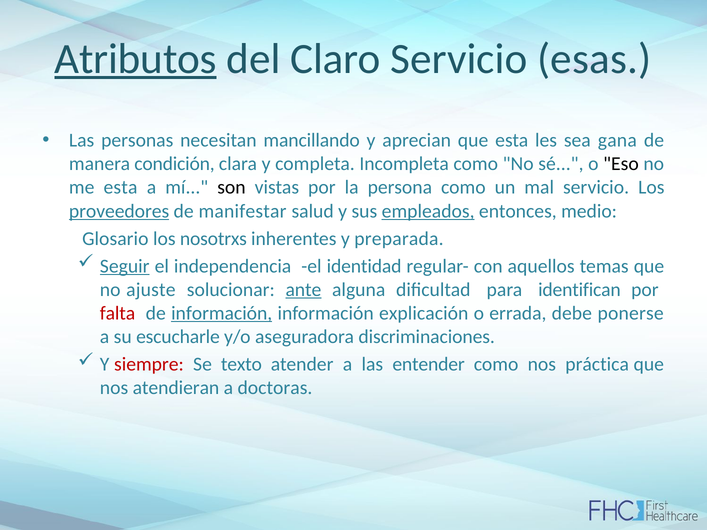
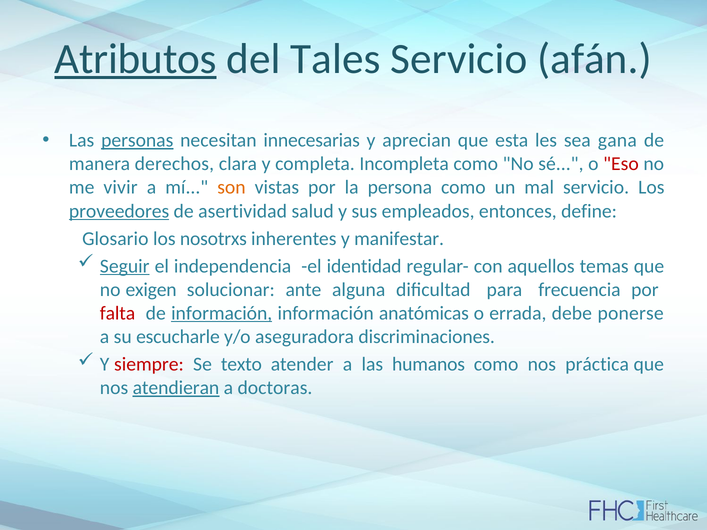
Claro: Claro -> Tales
esas: esas -> afán
personas underline: none -> present
mancillando: mancillando -> innecesarias
condición: condición -> derechos
Eso colour: black -> red
me esta: esta -> vivir
son colour: black -> orange
manifestar: manifestar -> asertividad
empleados underline: present -> none
medio: medio -> define
preparada: preparada -> manifestar
ajuste: ajuste -> exigen
ante underline: present -> none
identifican: identifican -> frecuencia
explicación: explicación -> anatómicas
entender: entender -> humanos
atendieran underline: none -> present
